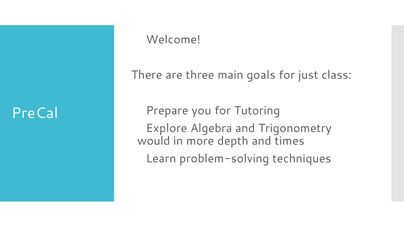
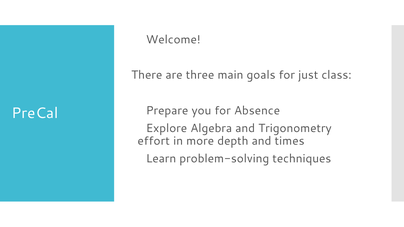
Tutoring: Tutoring -> Absence
would: would -> effort
